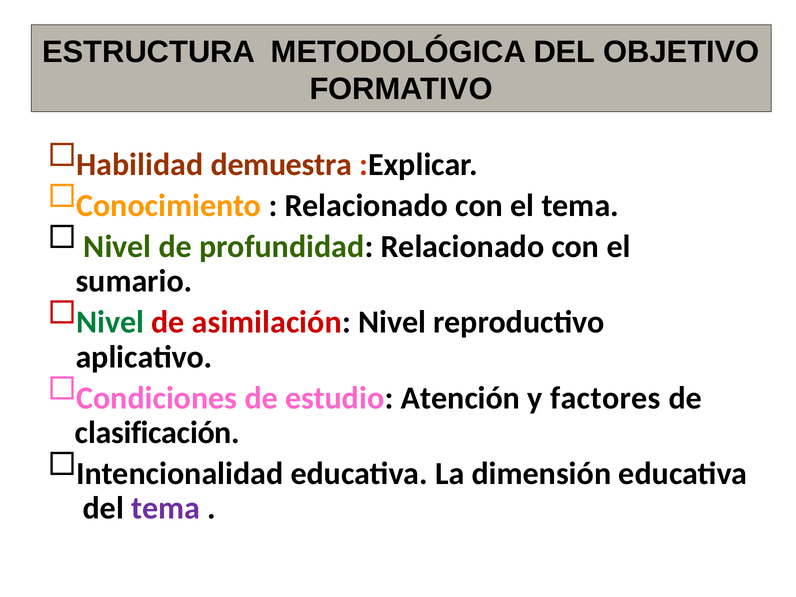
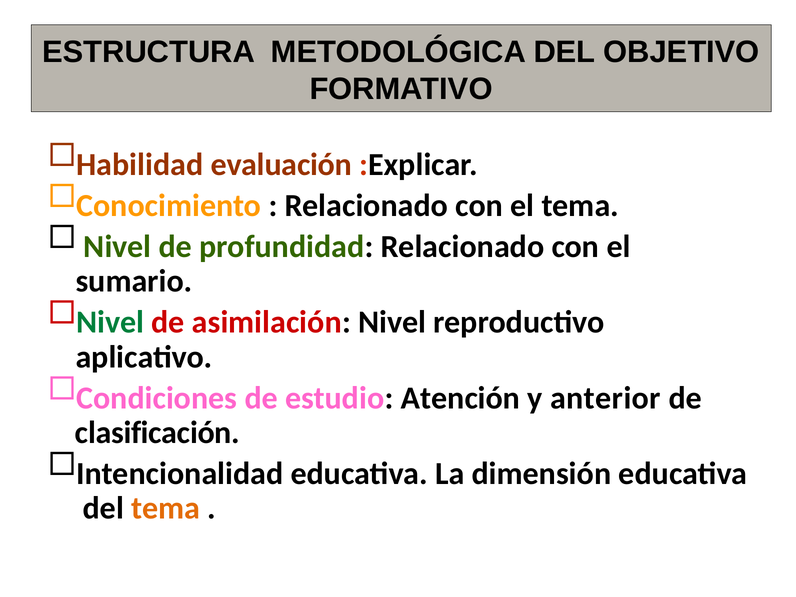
demuestra: demuestra -> evaluación
factores: factores -> anterior
tema at (166, 508) colour: purple -> orange
